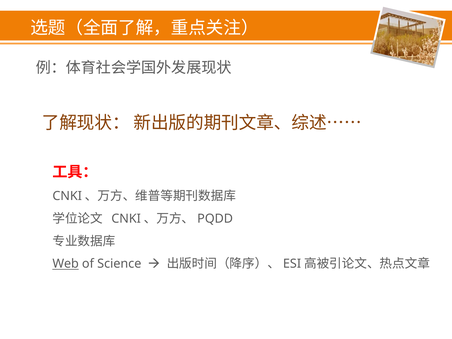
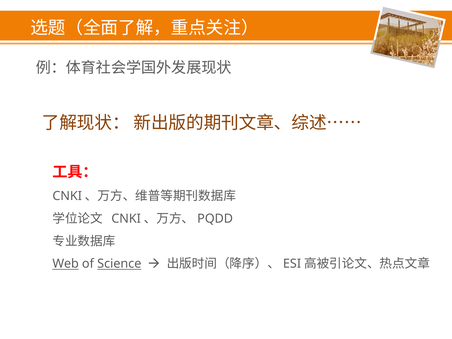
Science underline: none -> present
